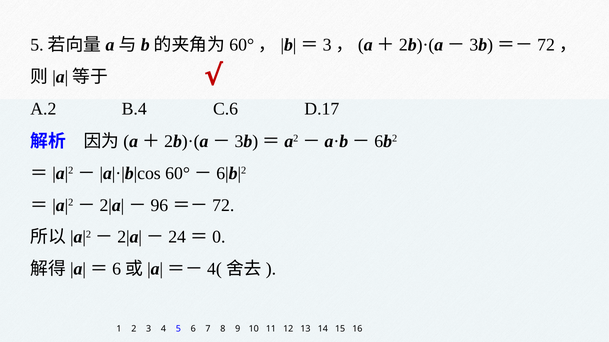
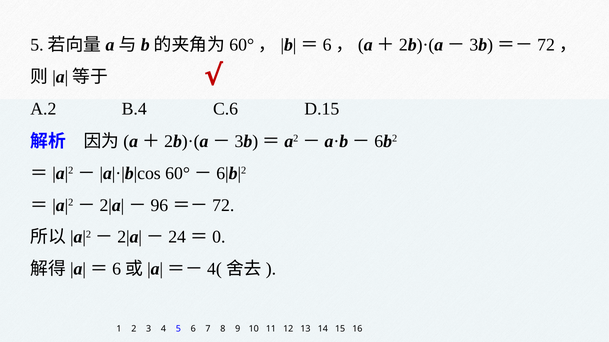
3 at (327, 45): 3 -> 6
D.17: D.17 -> D.15
